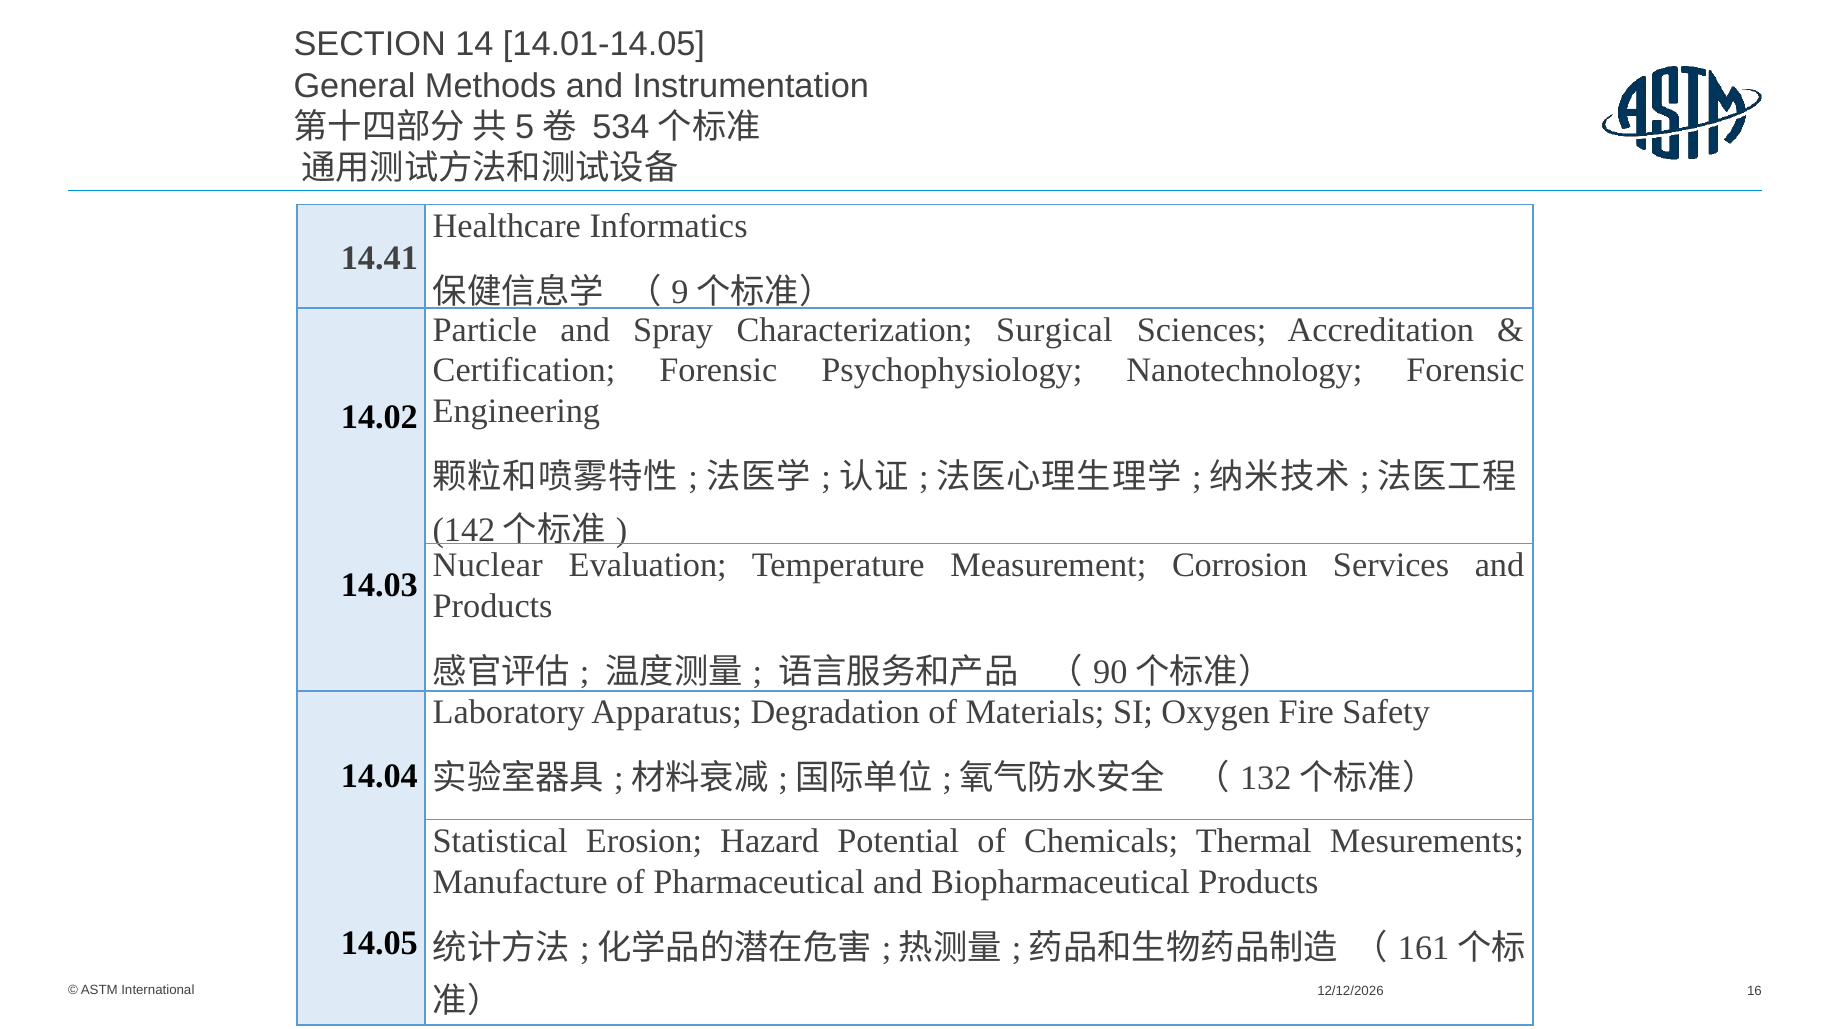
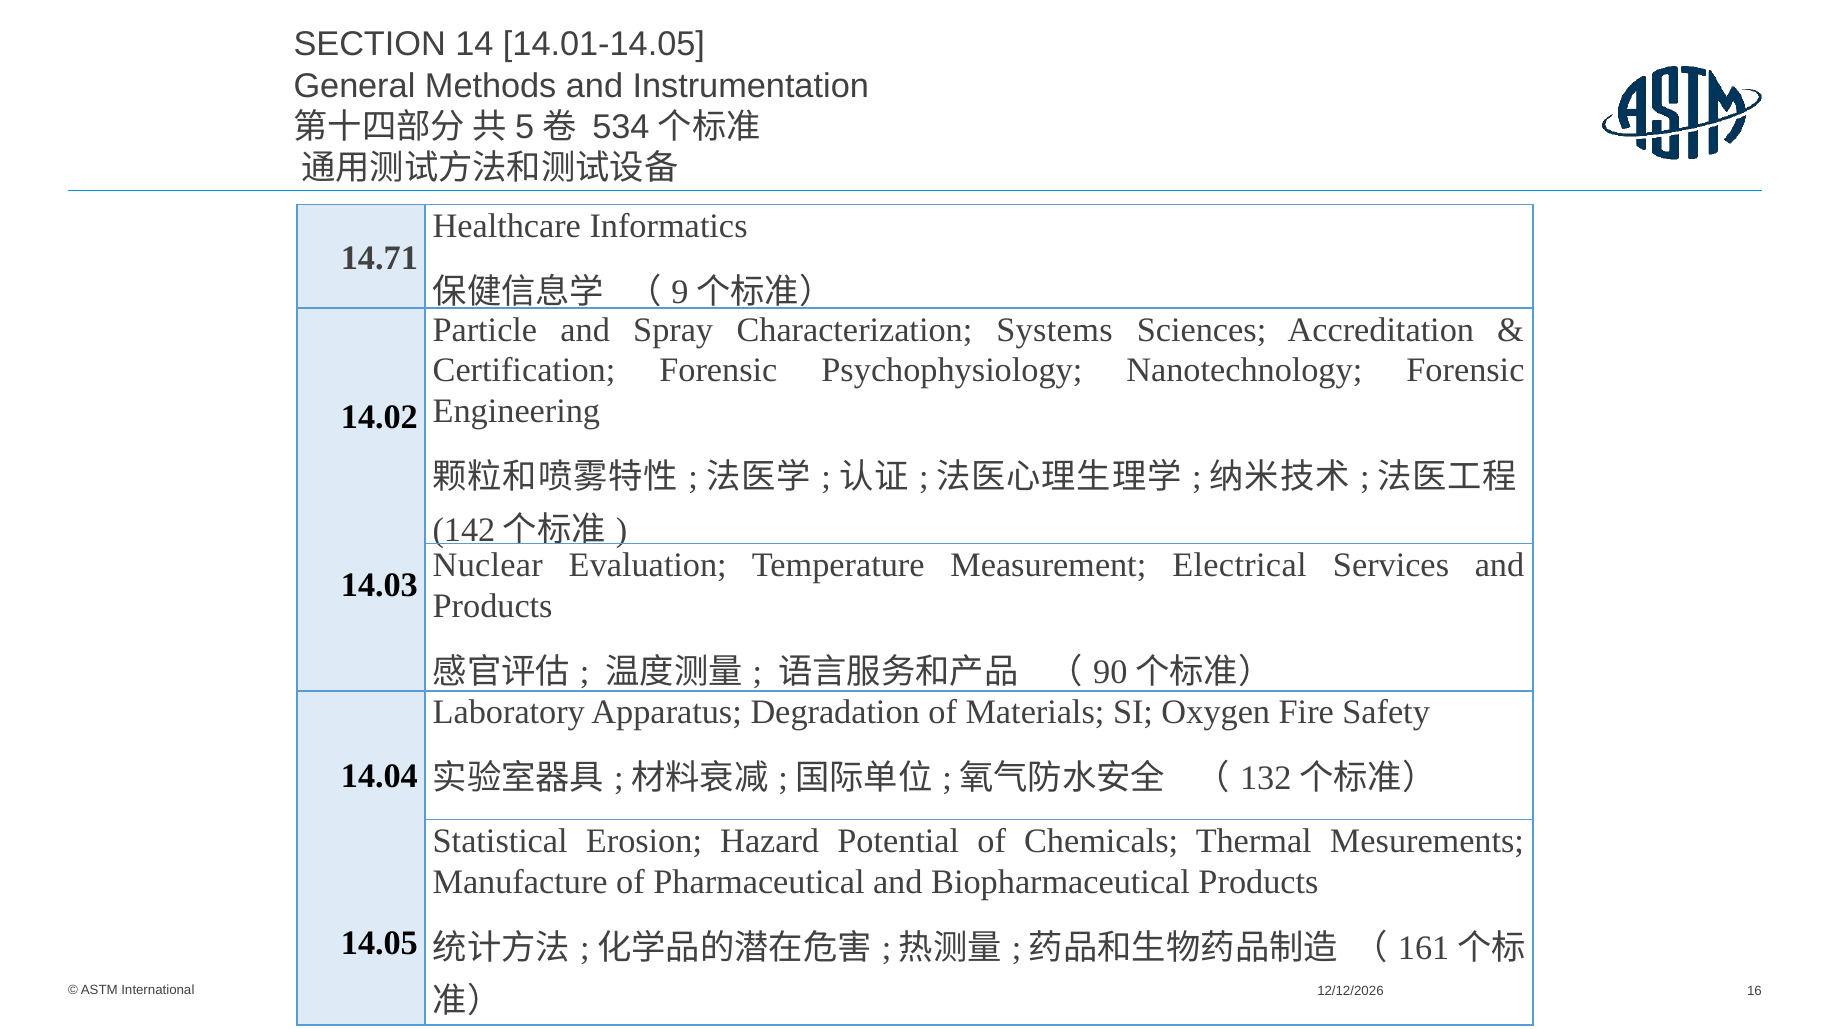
14.41: 14.41 -> 14.71
Surgical: Surgical -> Systems
Corrosion: Corrosion -> Electrical
